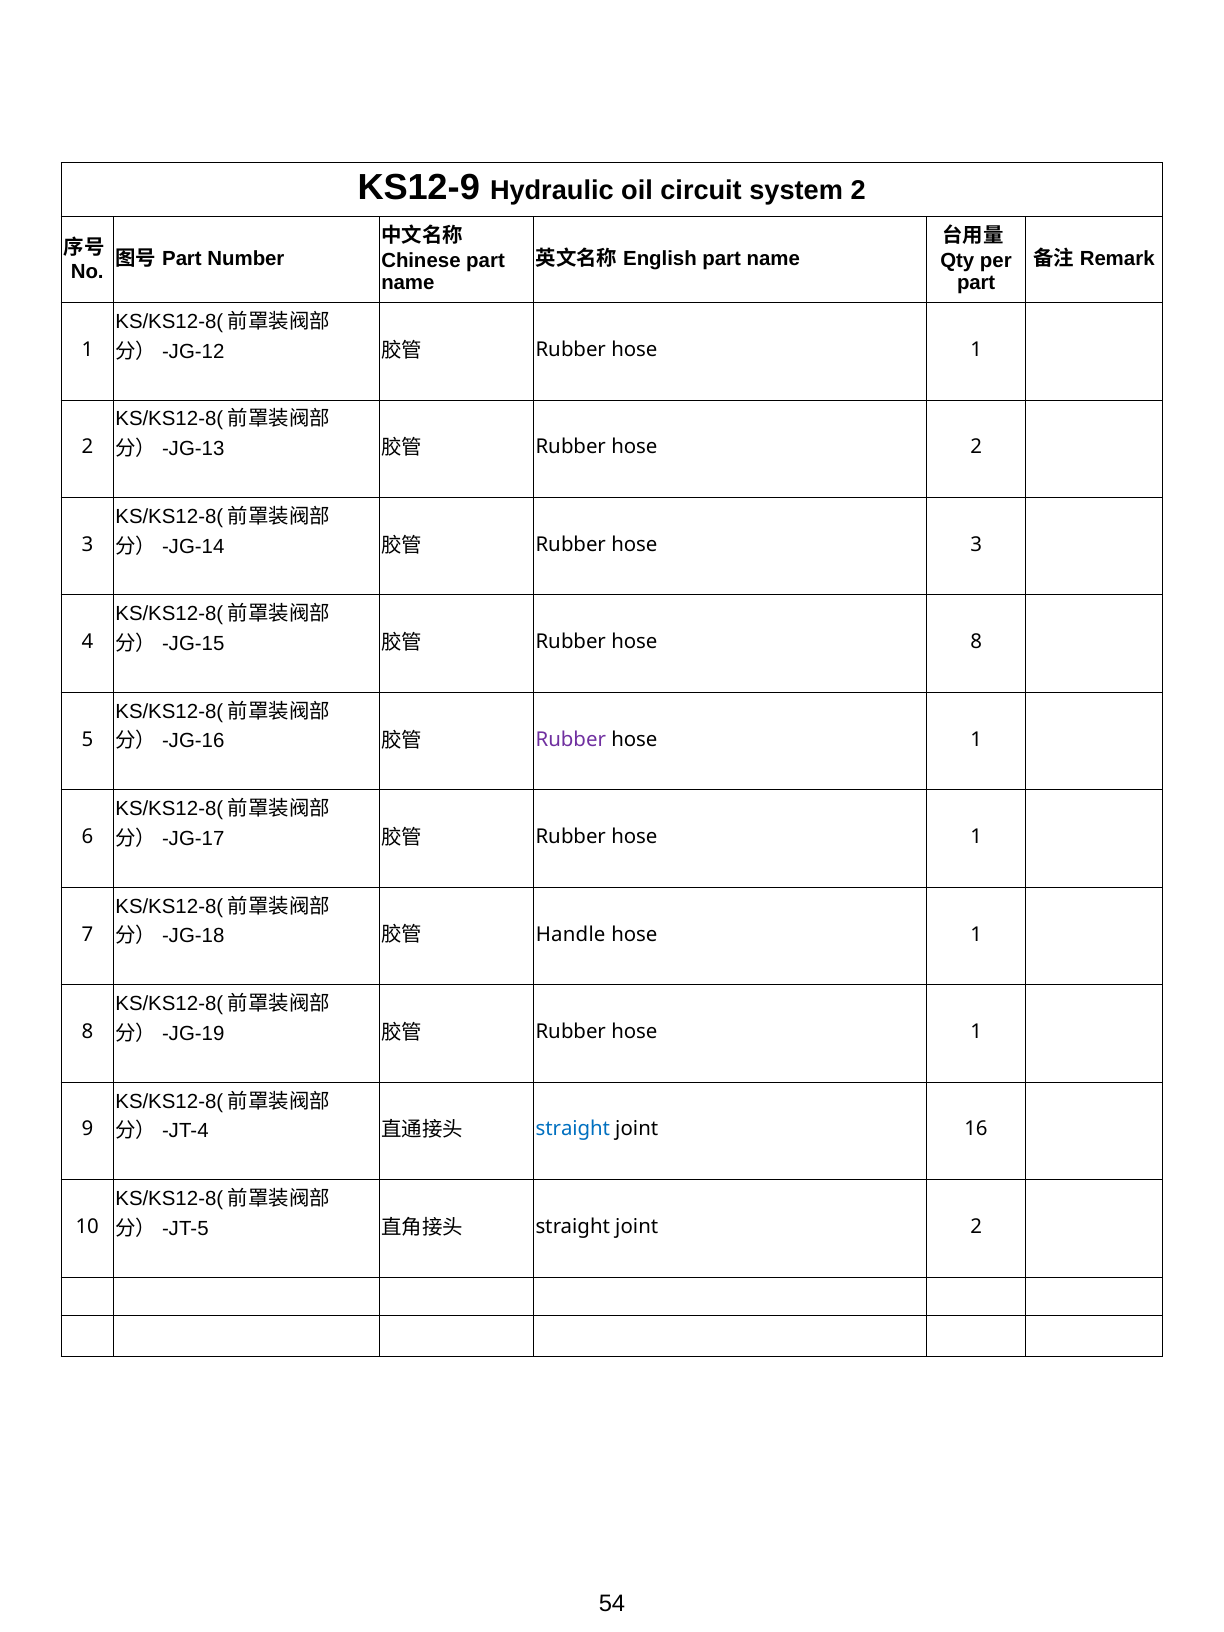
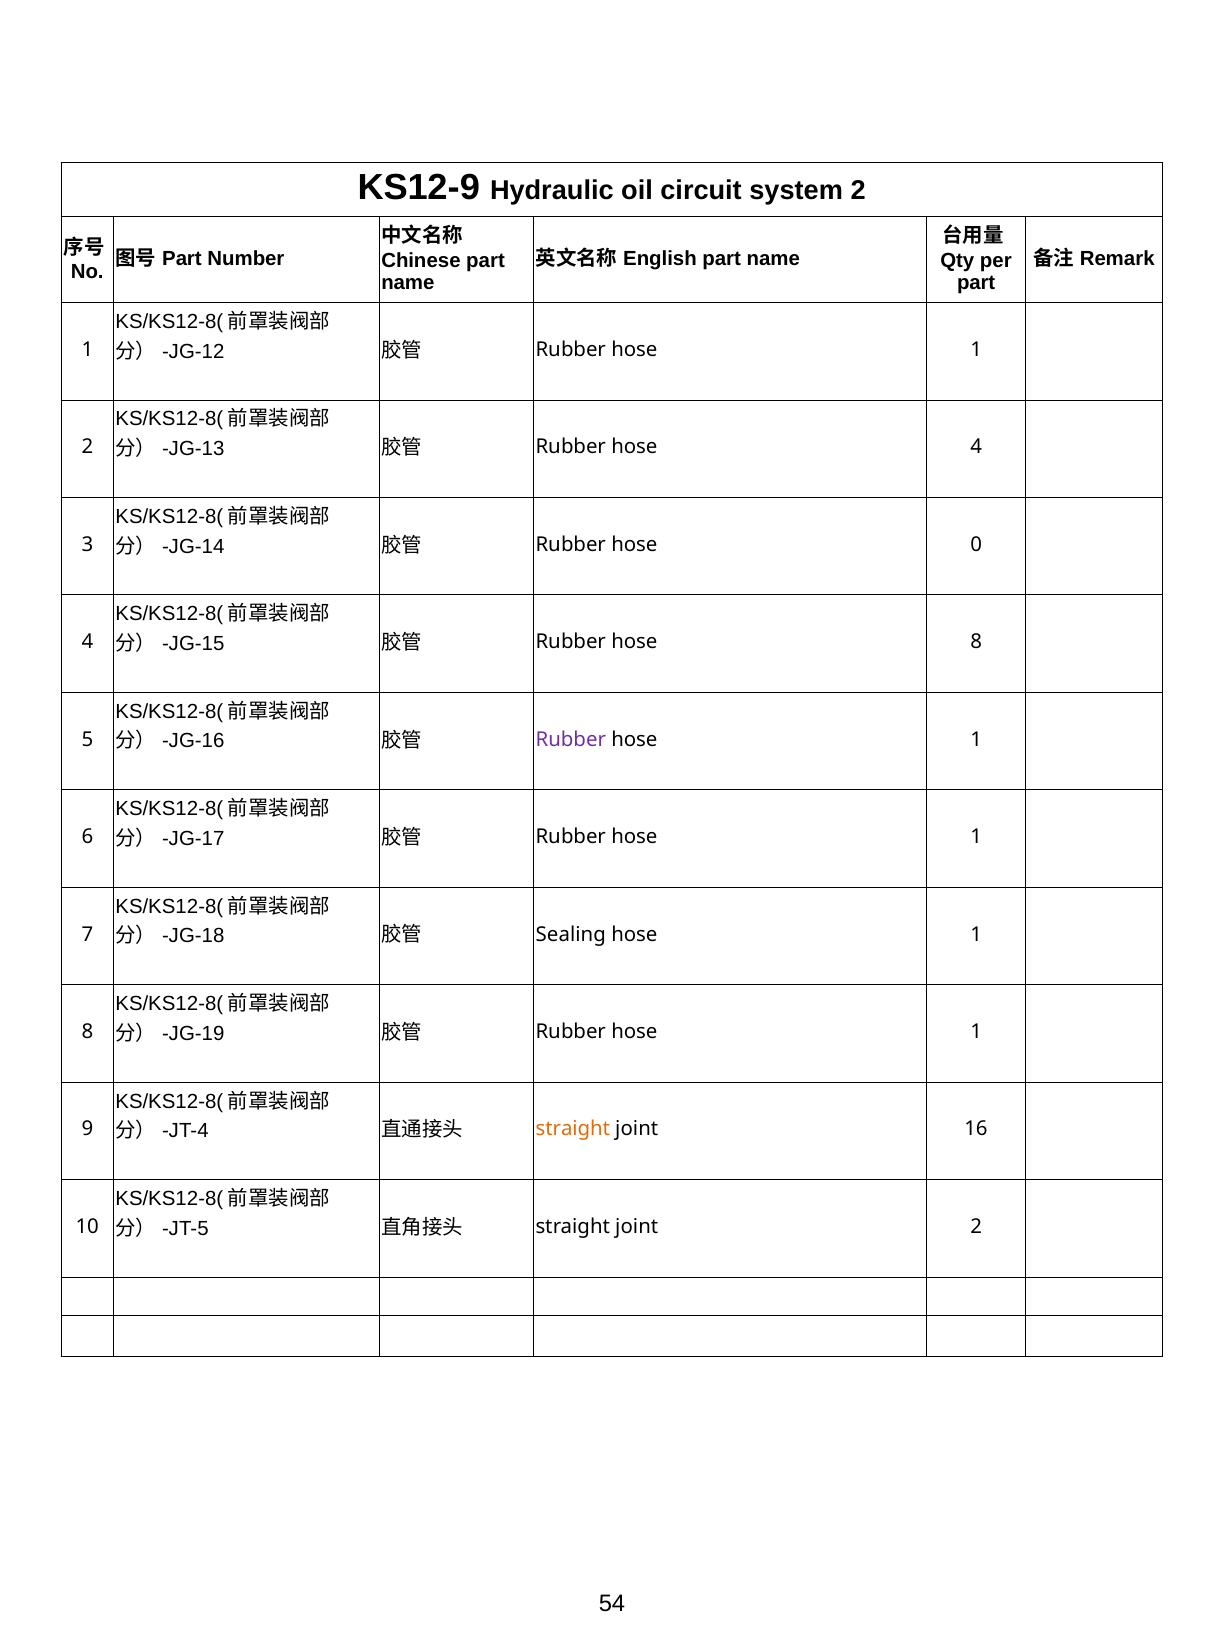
hose 2: 2 -> 4
hose 3: 3 -> 0
Handle: Handle -> Sealing
straight at (573, 1129) colour: blue -> orange
